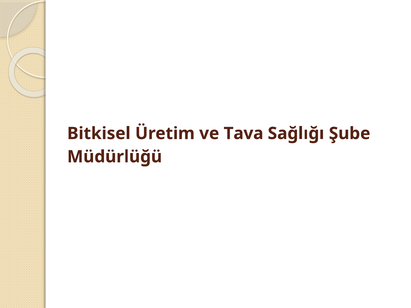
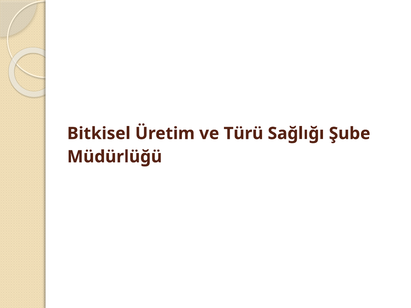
Tava: Tava -> Türü
